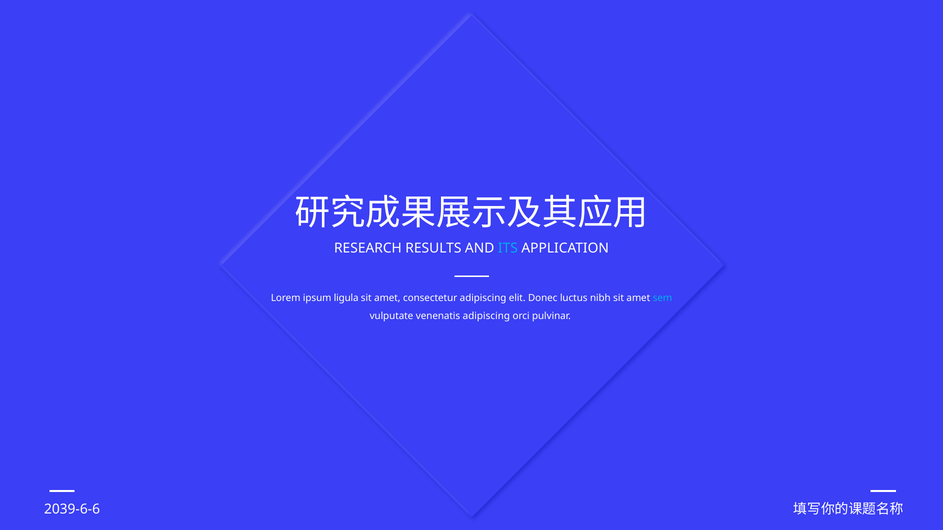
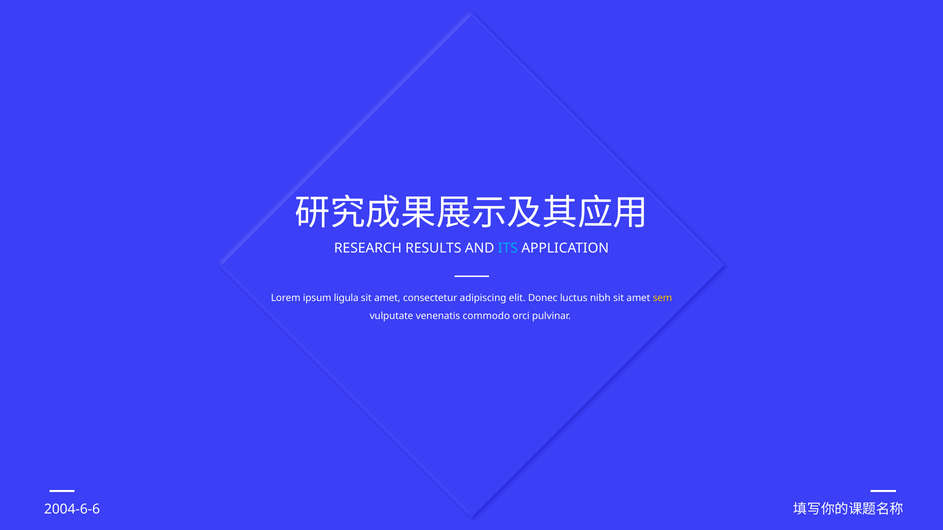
sem colour: light blue -> yellow
venenatis adipiscing: adipiscing -> commodo
2039-6-6: 2039-6-6 -> 2004-6-6
